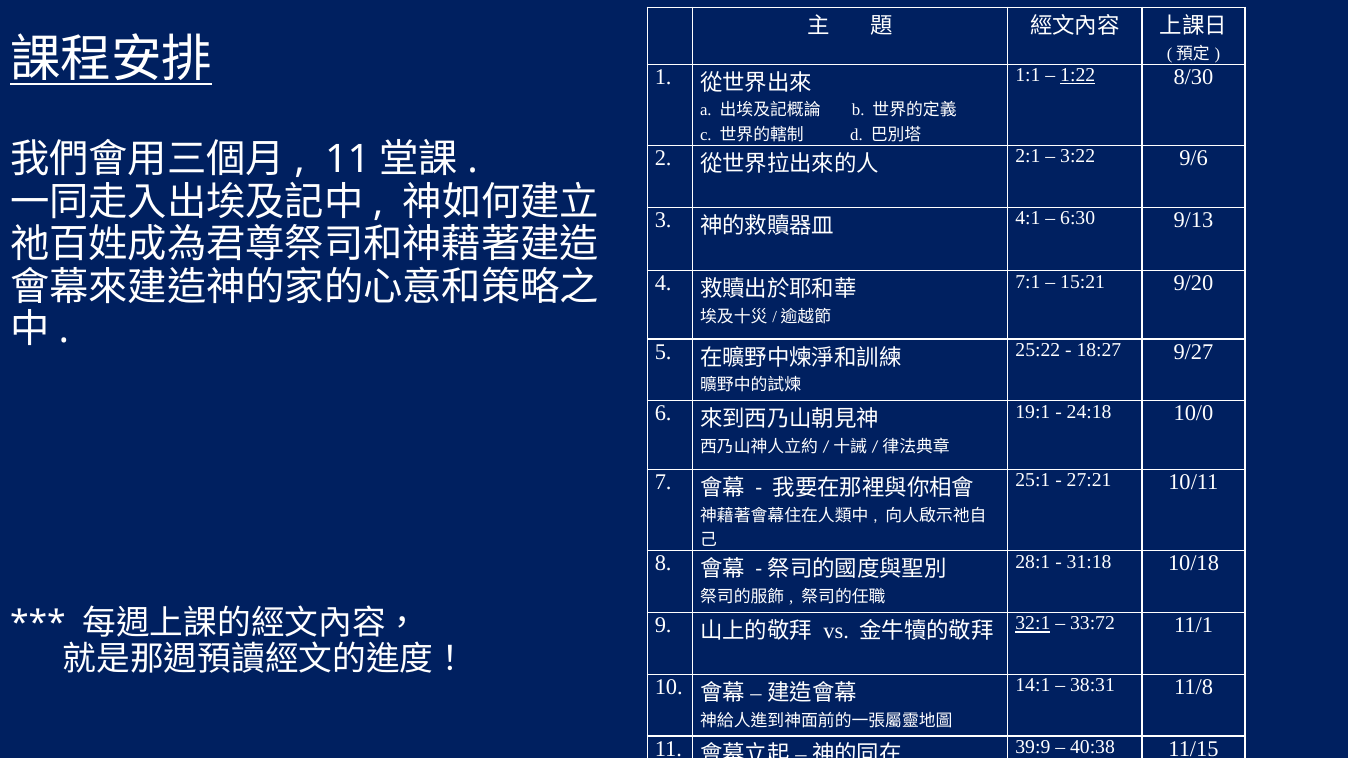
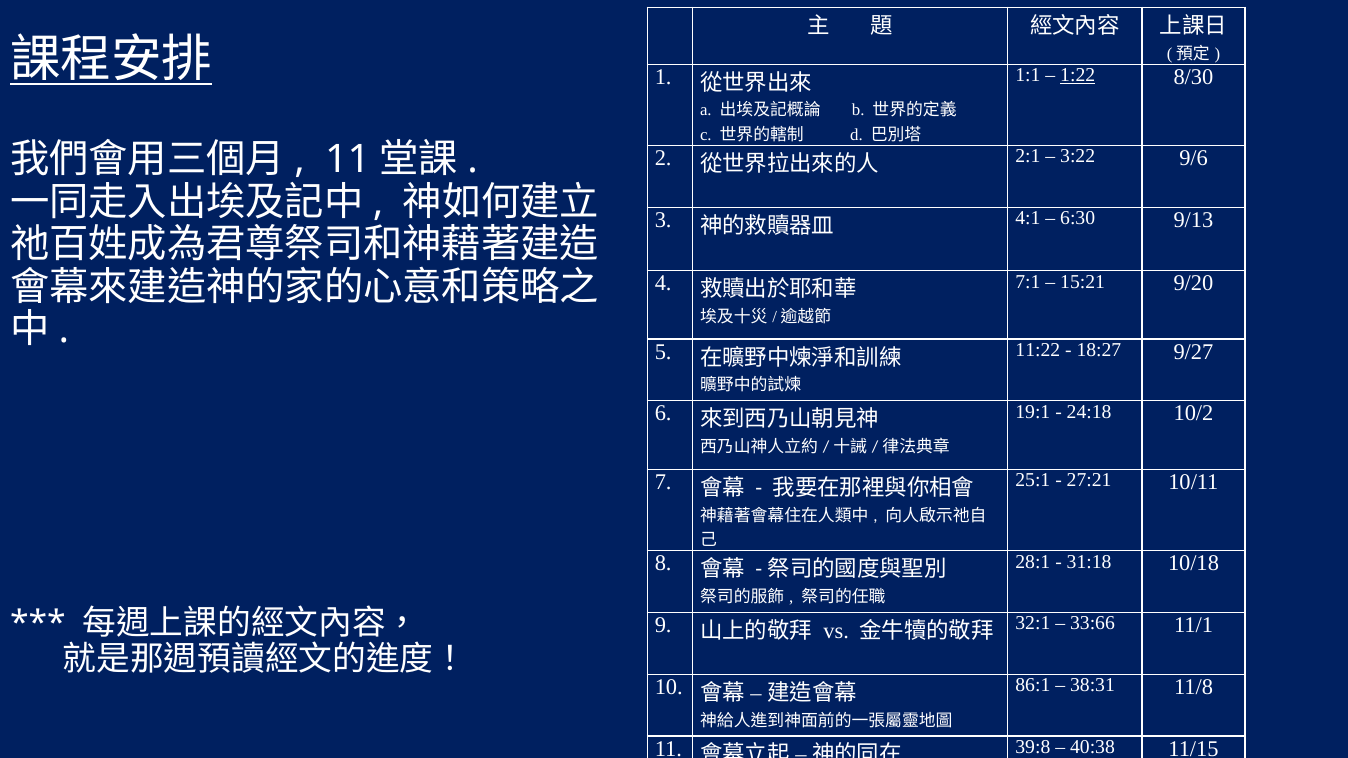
25:22: 25:22 -> 11:22
10/0: 10/0 -> 10/2
32:1 underline: present -> none
33:72: 33:72 -> 33:66
14:1: 14:1 -> 86:1
39:9: 39:9 -> 39:8
